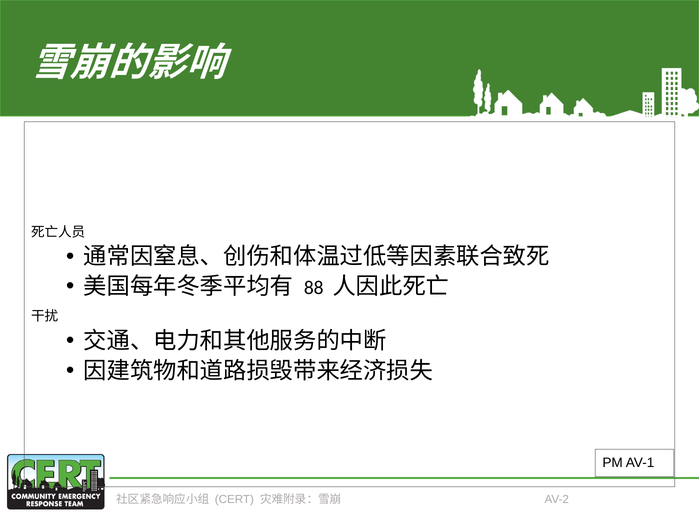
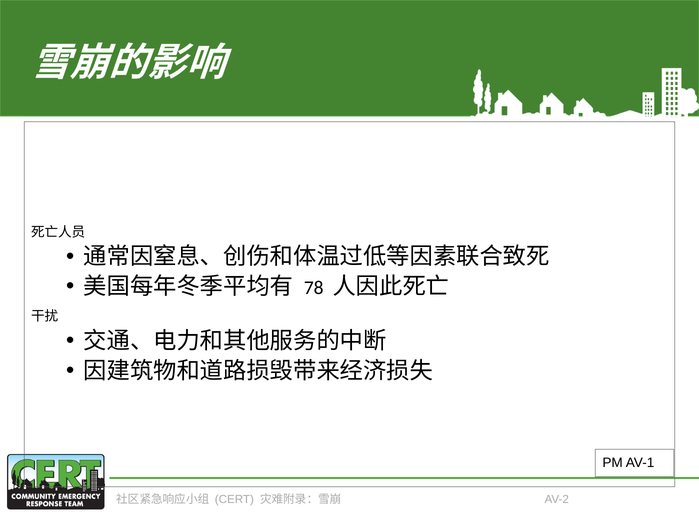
88: 88 -> 78
